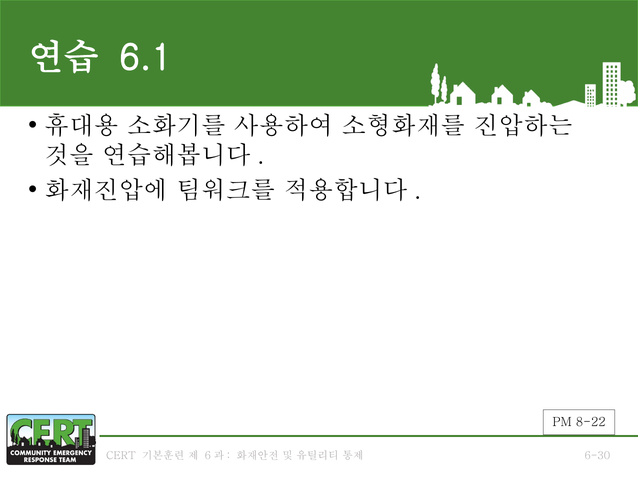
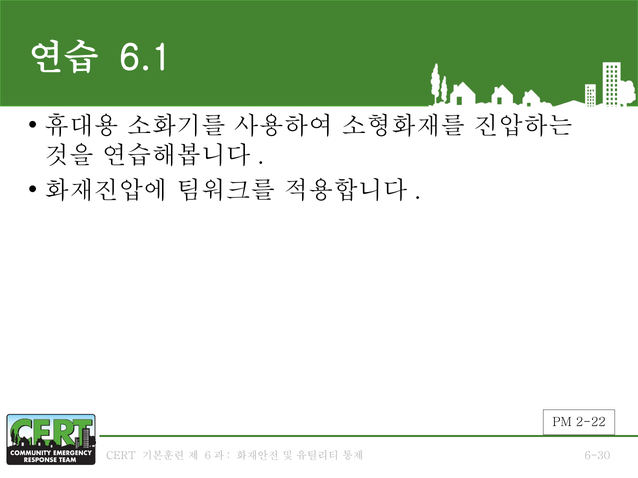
8-22: 8-22 -> 2-22
